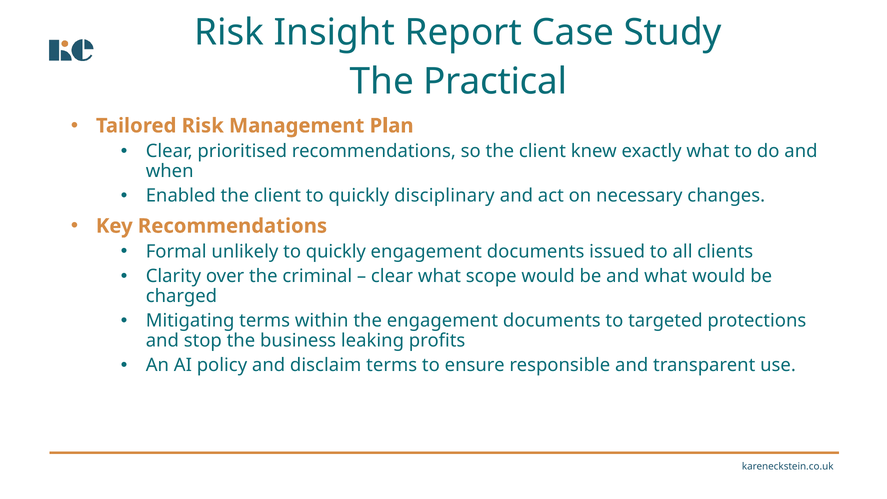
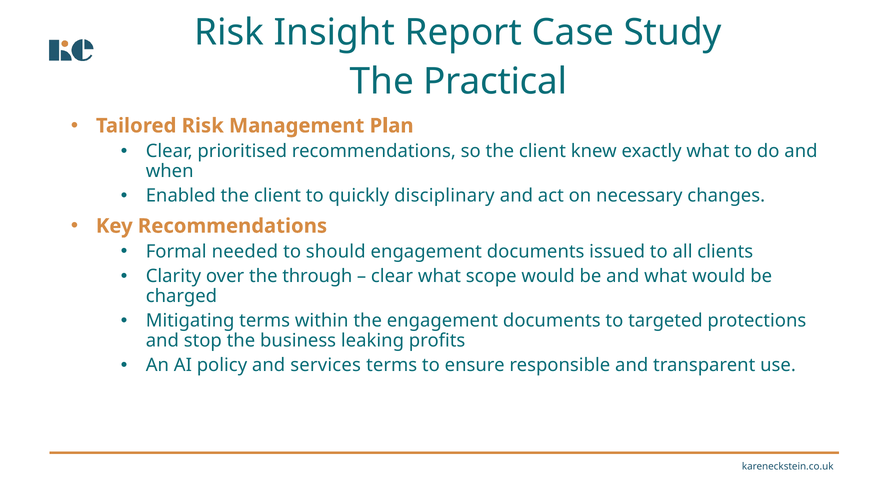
unlikely: unlikely -> needed
quickly at (336, 252): quickly -> should
criminal: criminal -> through
disclaim: disclaim -> services
